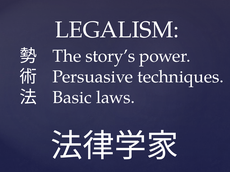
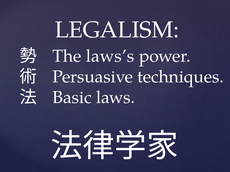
story’s: story’s -> laws’s
